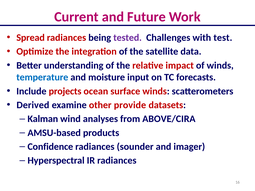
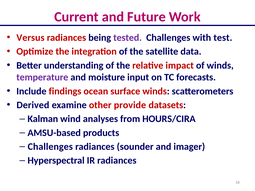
Spread: Spread -> Versus
temperature colour: blue -> purple
projects: projects -> findings
ABOVE/CIRA: ABOVE/CIRA -> HOURS/CIRA
Confidence at (50, 147): Confidence -> Challenges
